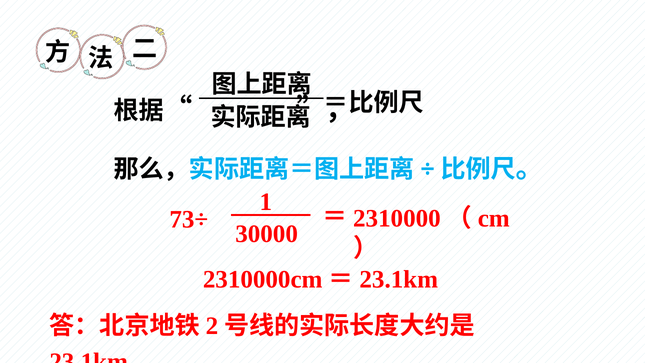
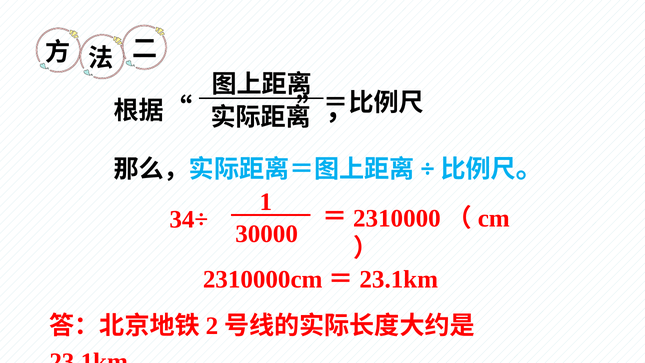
73÷: 73÷ -> 34÷
